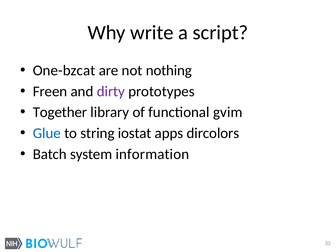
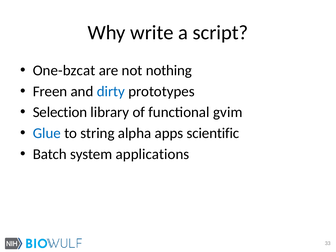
dirty colour: purple -> blue
Together: Together -> Selection
iostat: iostat -> alpha
dircolors: dircolors -> scientific
information: information -> applications
